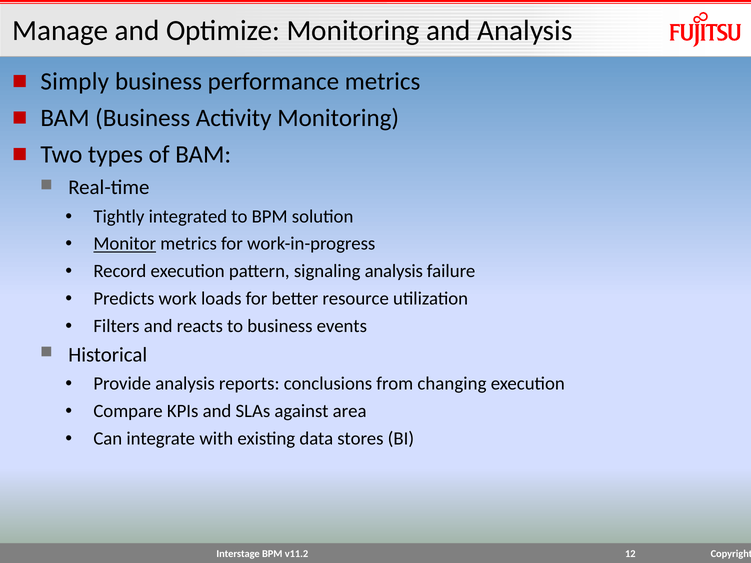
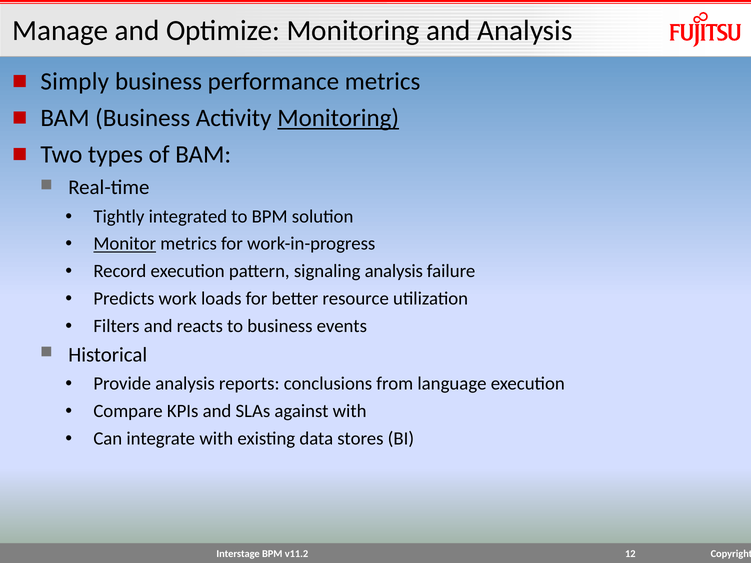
Monitoring at (338, 118) underline: none -> present
changing: changing -> language
against area: area -> with
